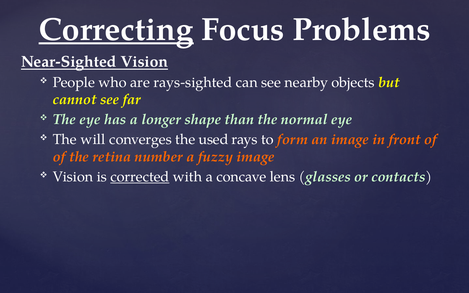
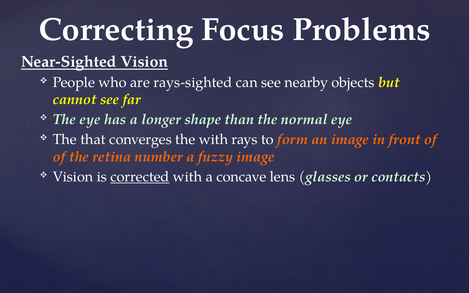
Correcting underline: present -> none
will: will -> that
the used: used -> with
